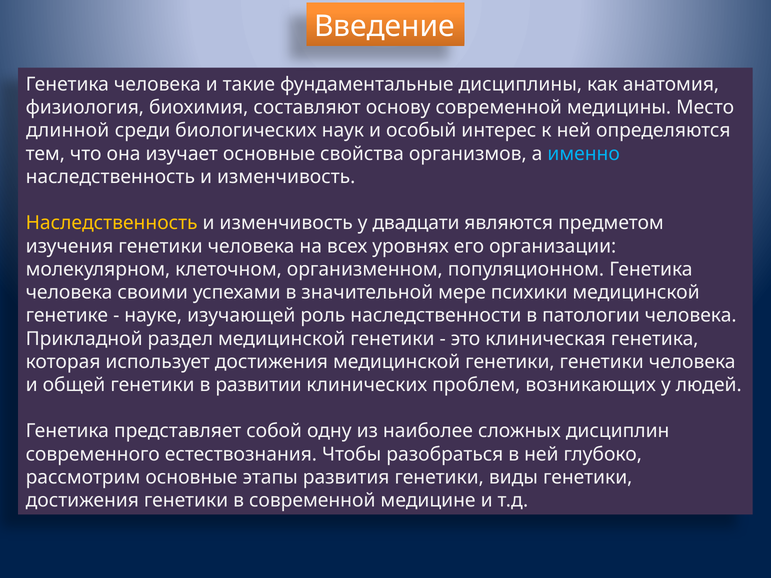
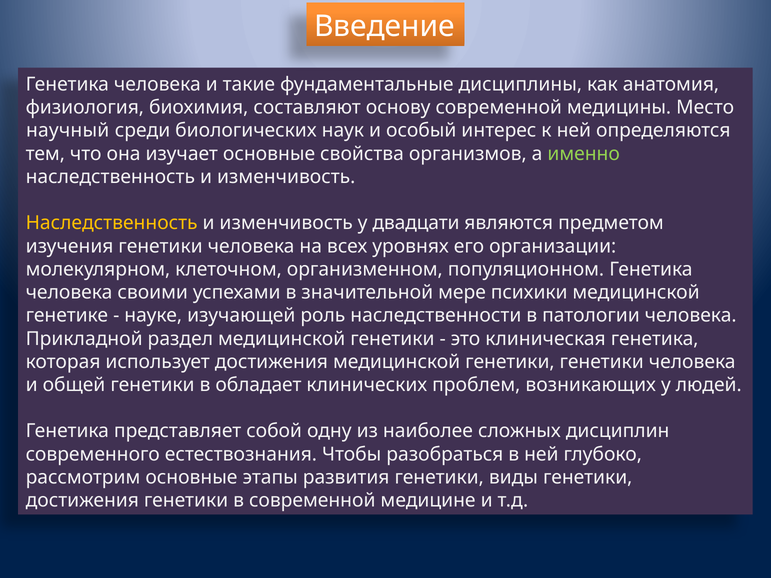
длинной: длинной -> научный
именно colour: light blue -> light green
развитии: развитии -> обладает
